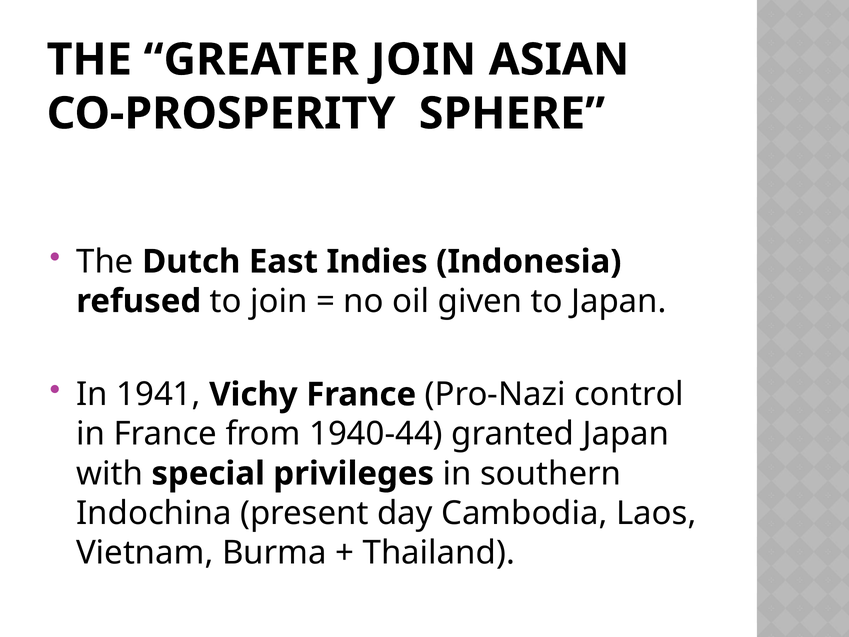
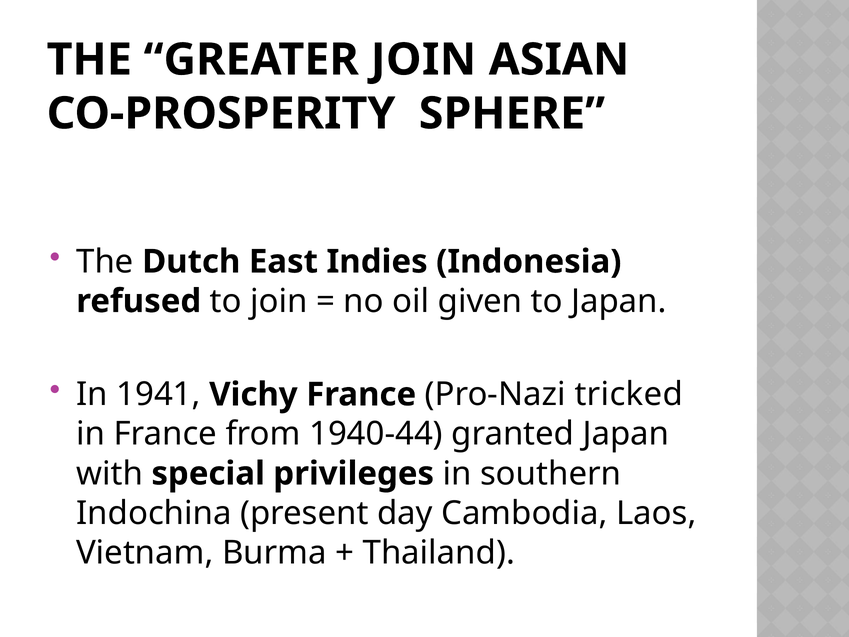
control: control -> tricked
